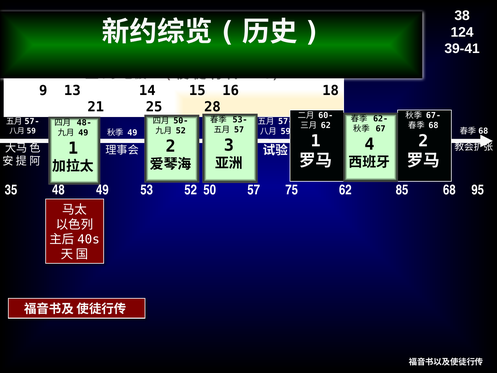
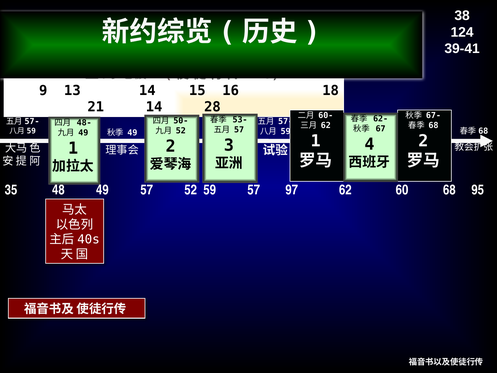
21 25: 25 -> 14
49 53: 53 -> 57
52 50: 50 -> 59
75: 75 -> 97
85: 85 -> 60
